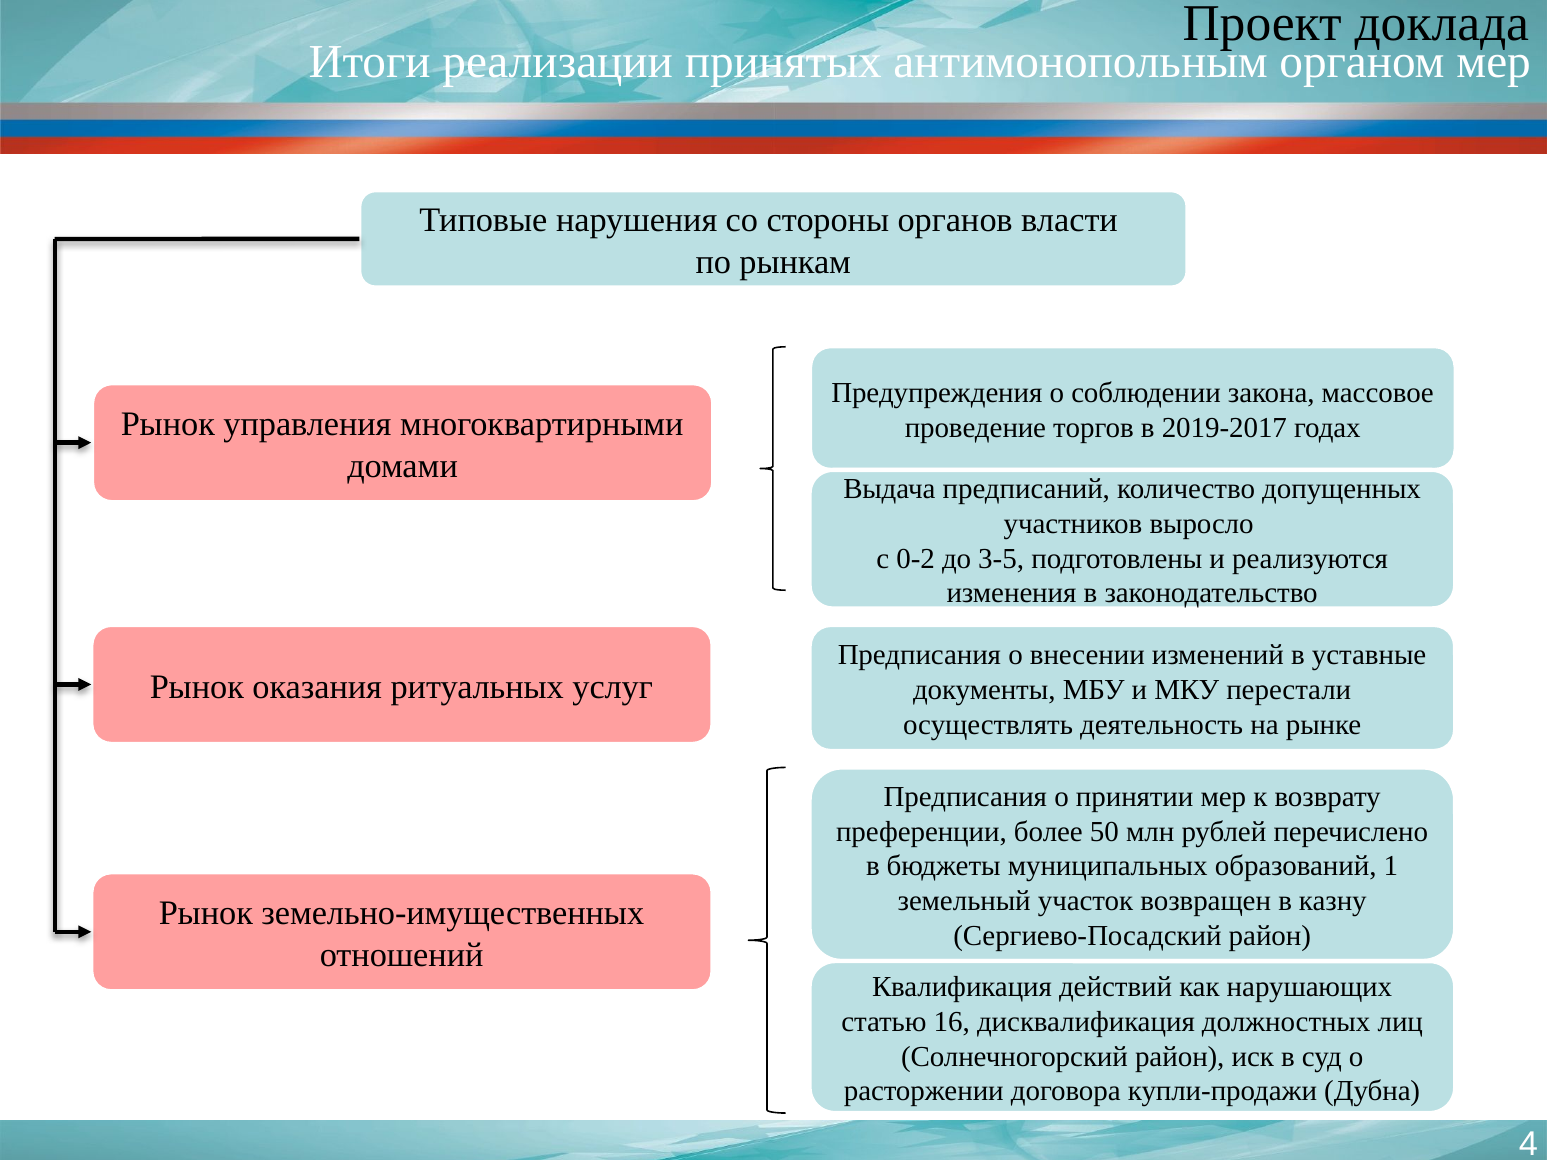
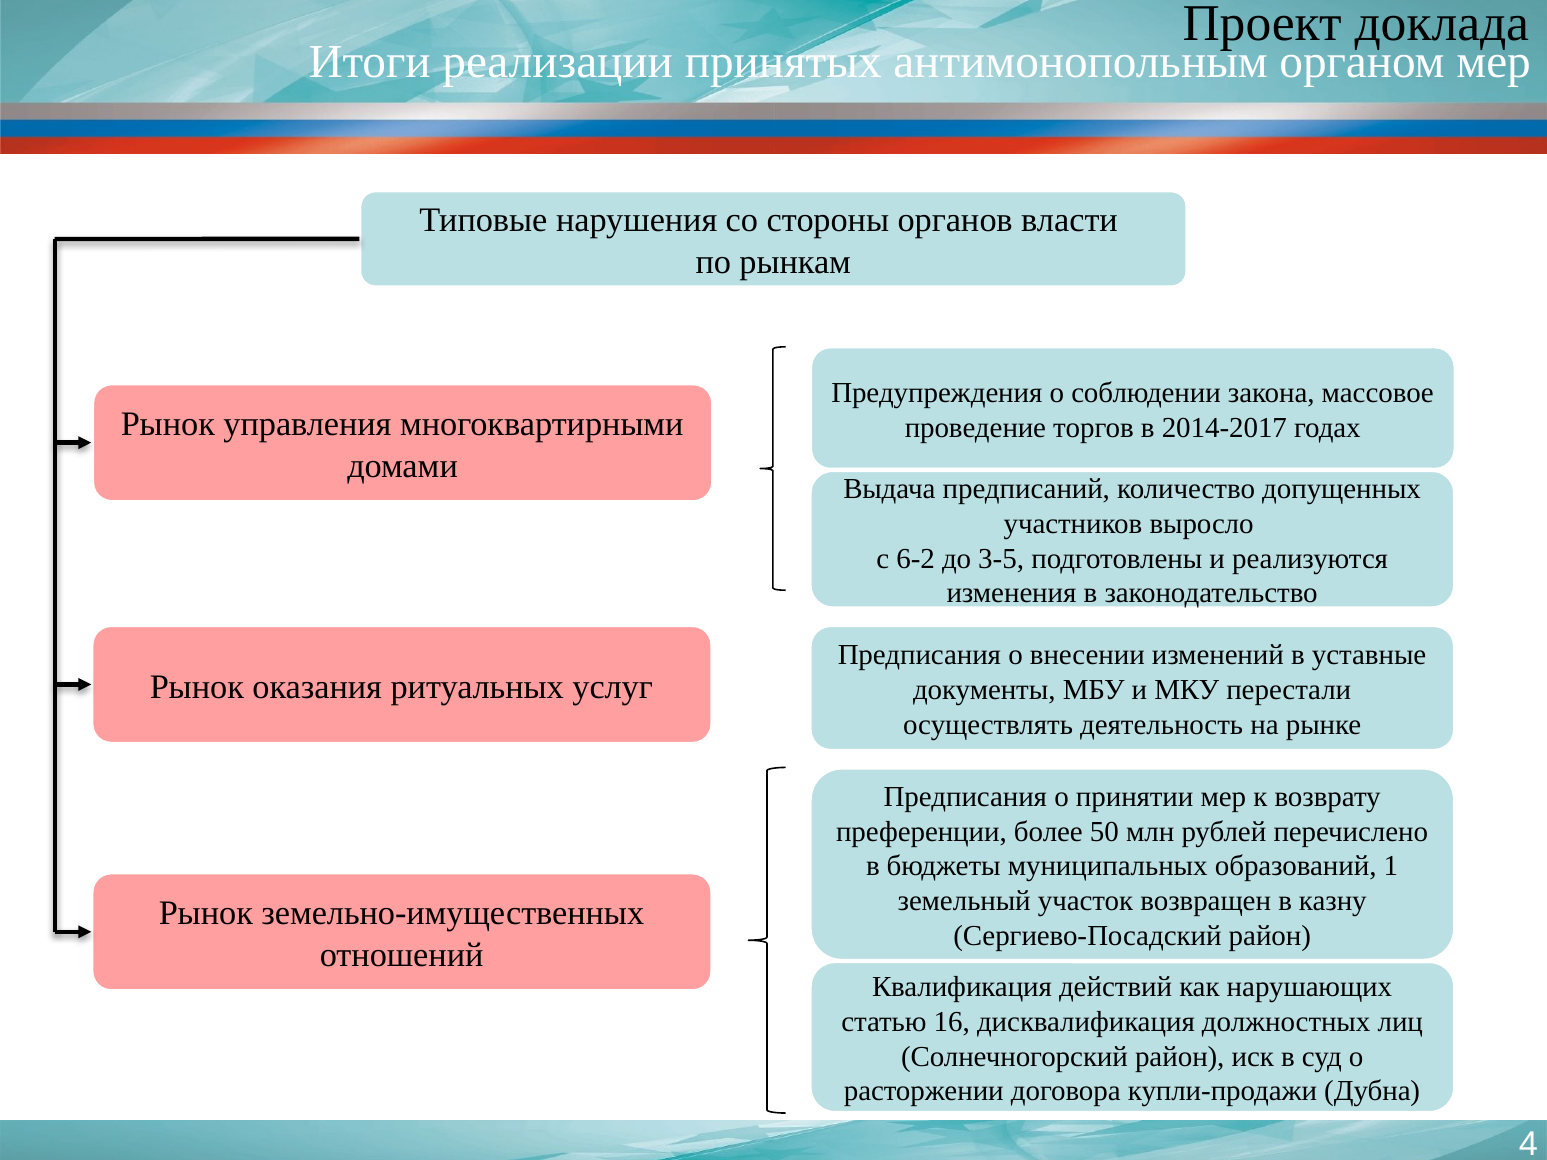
2019-2017: 2019-2017 -> 2014-2017
0-2: 0-2 -> 6-2
